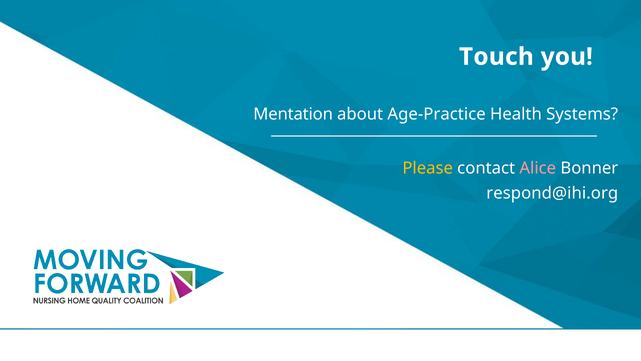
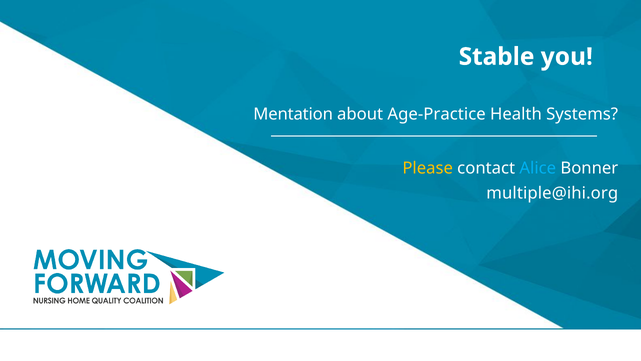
Touch: Touch -> Stable
Alice colour: pink -> light blue
respond@ihi.org: respond@ihi.org -> multiple@ihi.org
